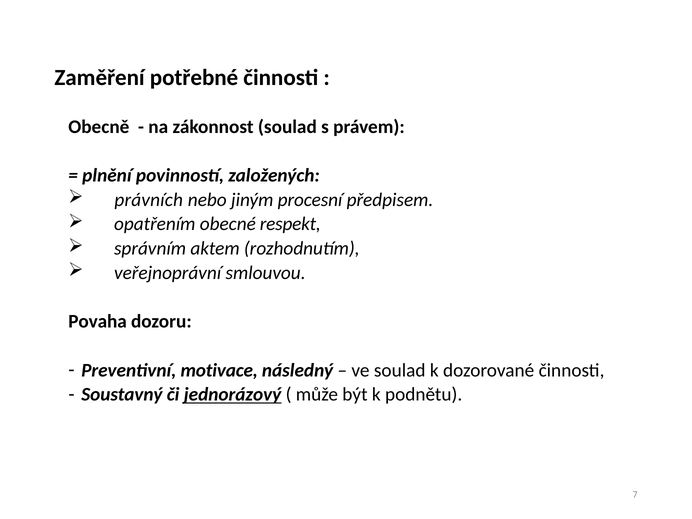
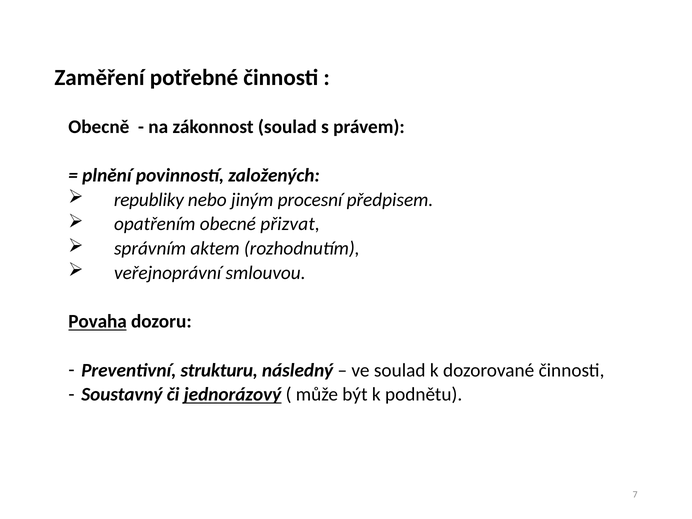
právních: právních -> republiky
respekt: respekt -> přizvat
Povaha underline: none -> present
motivace: motivace -> strukturu
